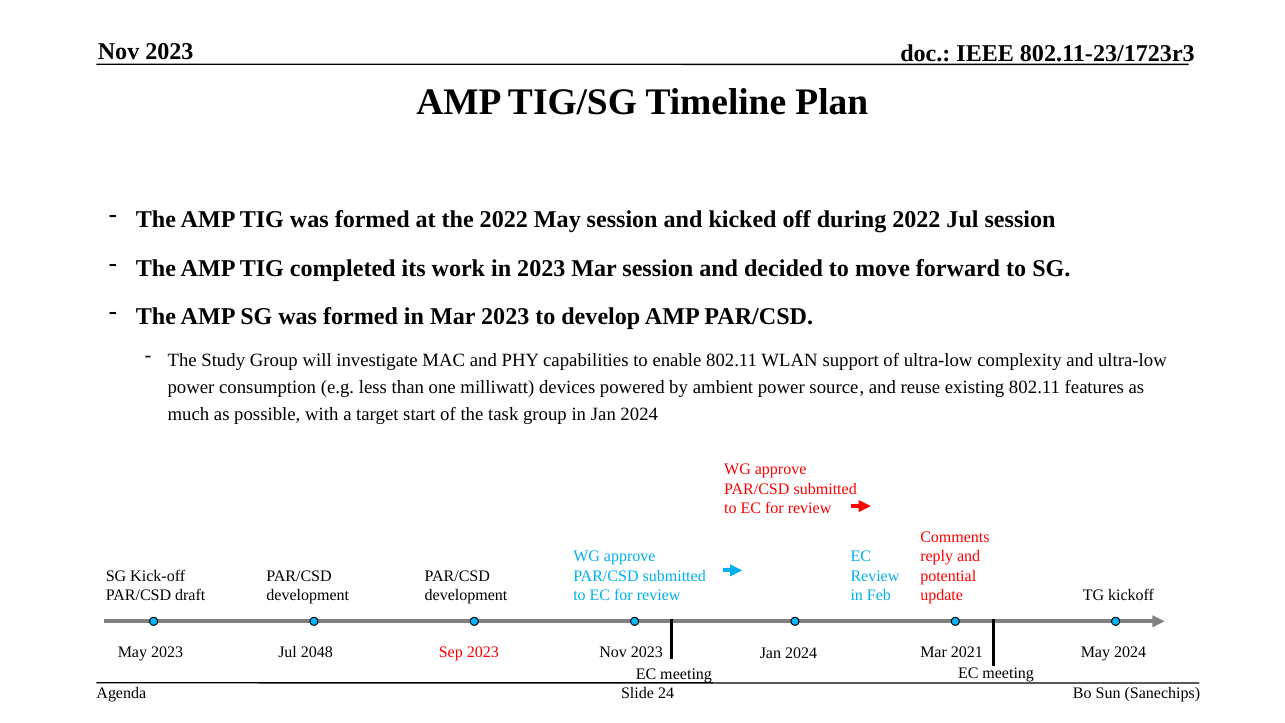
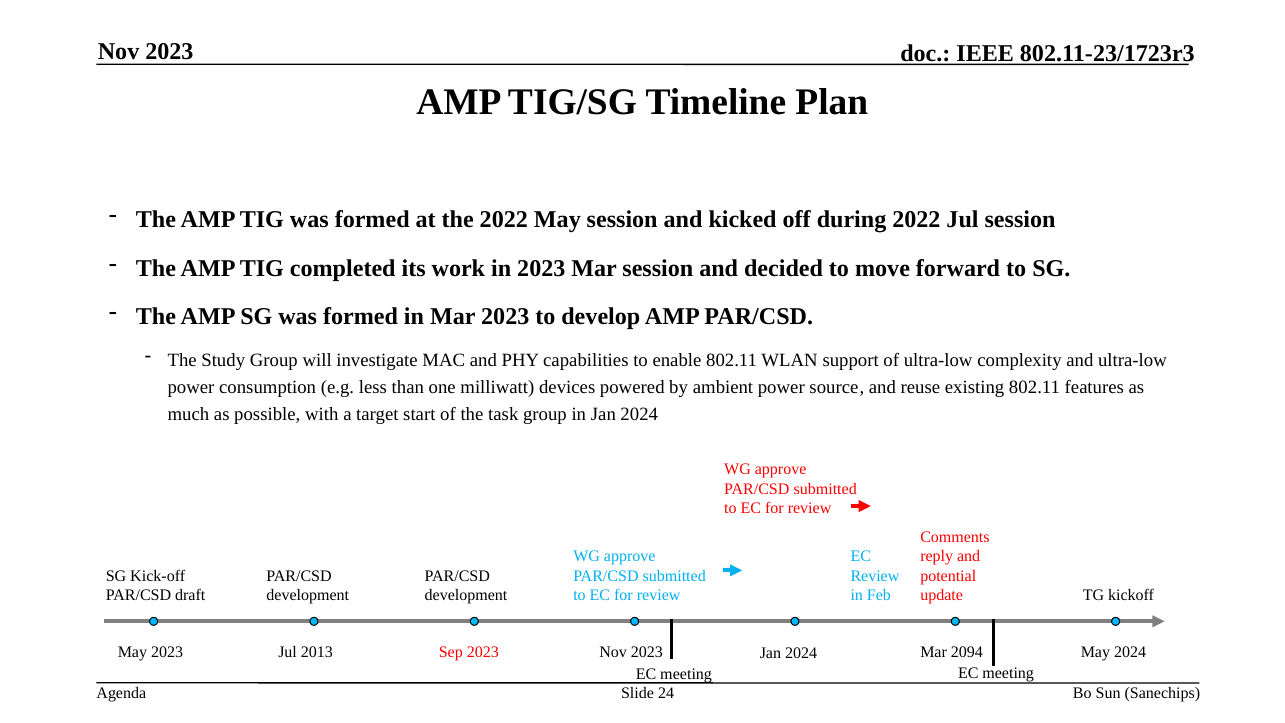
2048: 2048 -> 2013
2021: 2021 -> 2094
